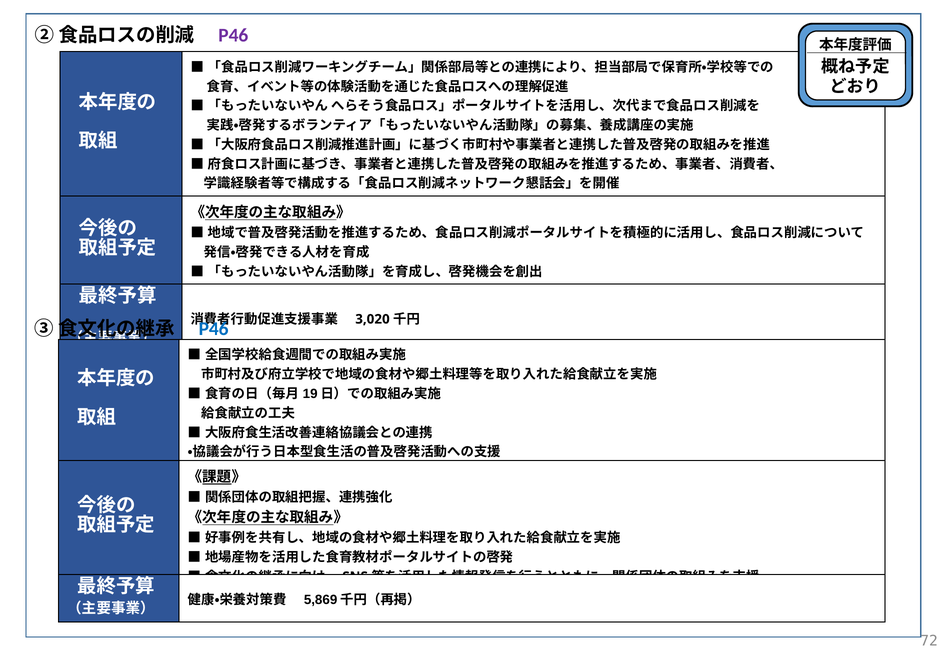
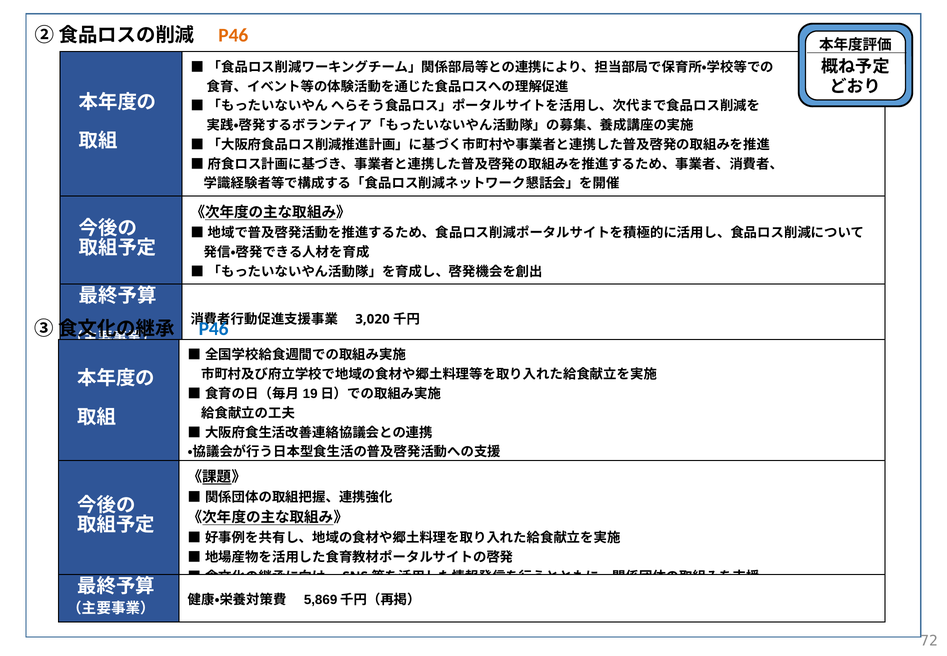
P46 at (233, 35) colour: purple -> orange
